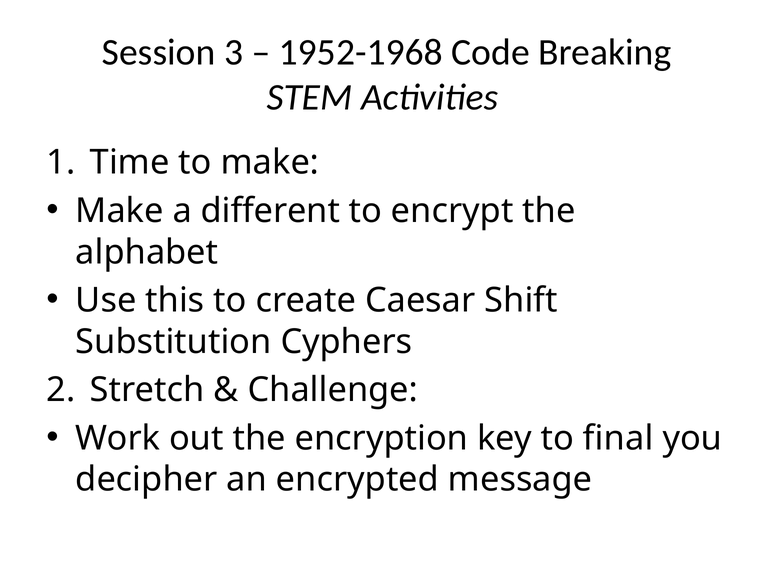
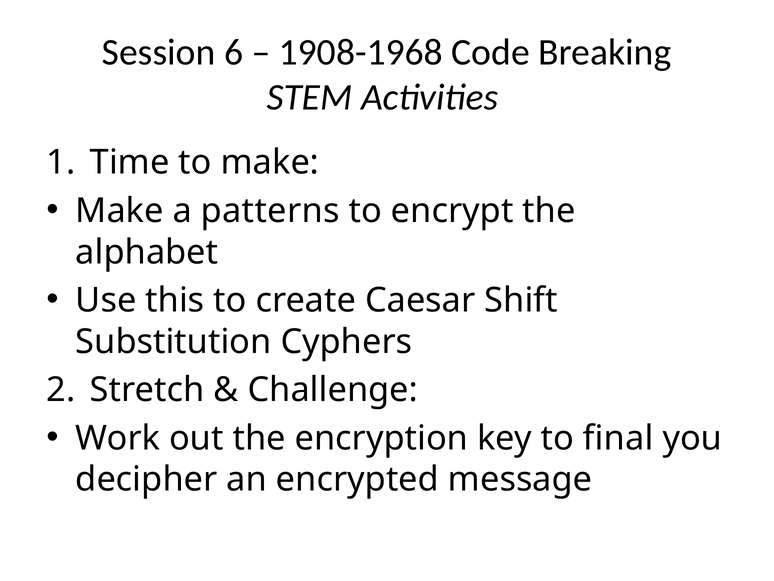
3: 3 -> 6
1952-1968: 1952-1968 -> 1908-1968
different: different -> patterns
